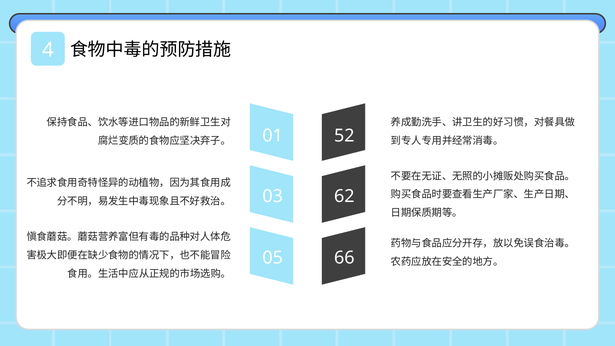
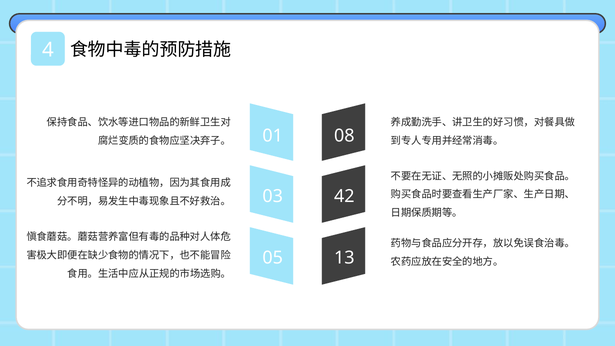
52: 52 -> 08
62: 62 -> 42
66: 66 -> 13
